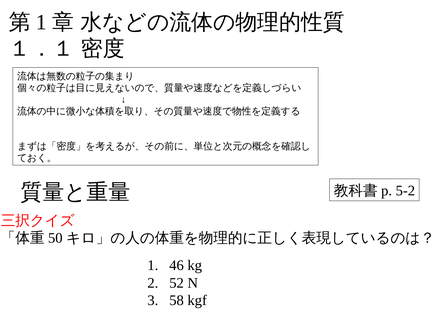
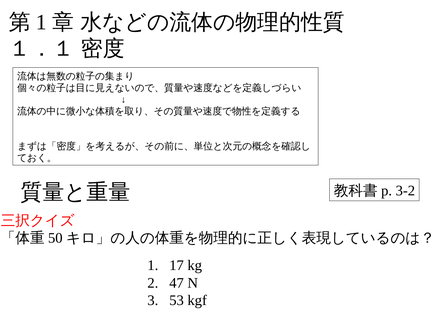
5-2: 5-2 -> 3-2
46: 46 -> 17
52: 52 -> 47
58: 58 -> 53
